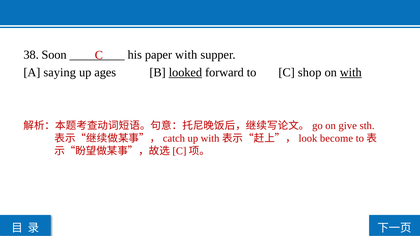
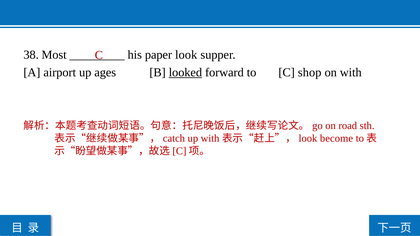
Soon: Soon -> Most
paper with: with -> look
saying: saying -> airport
with at (351, 73) underline: present -> none
give: give -> road
